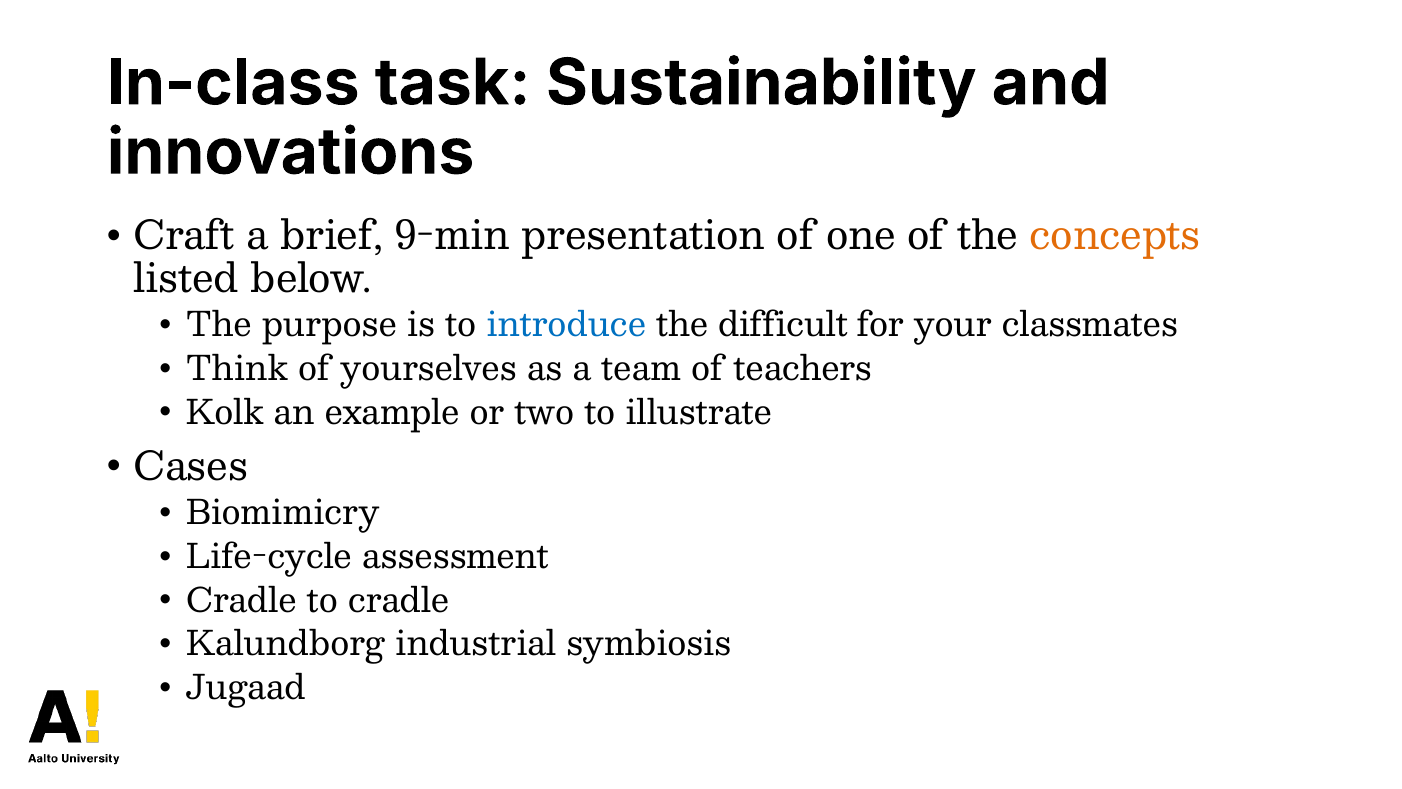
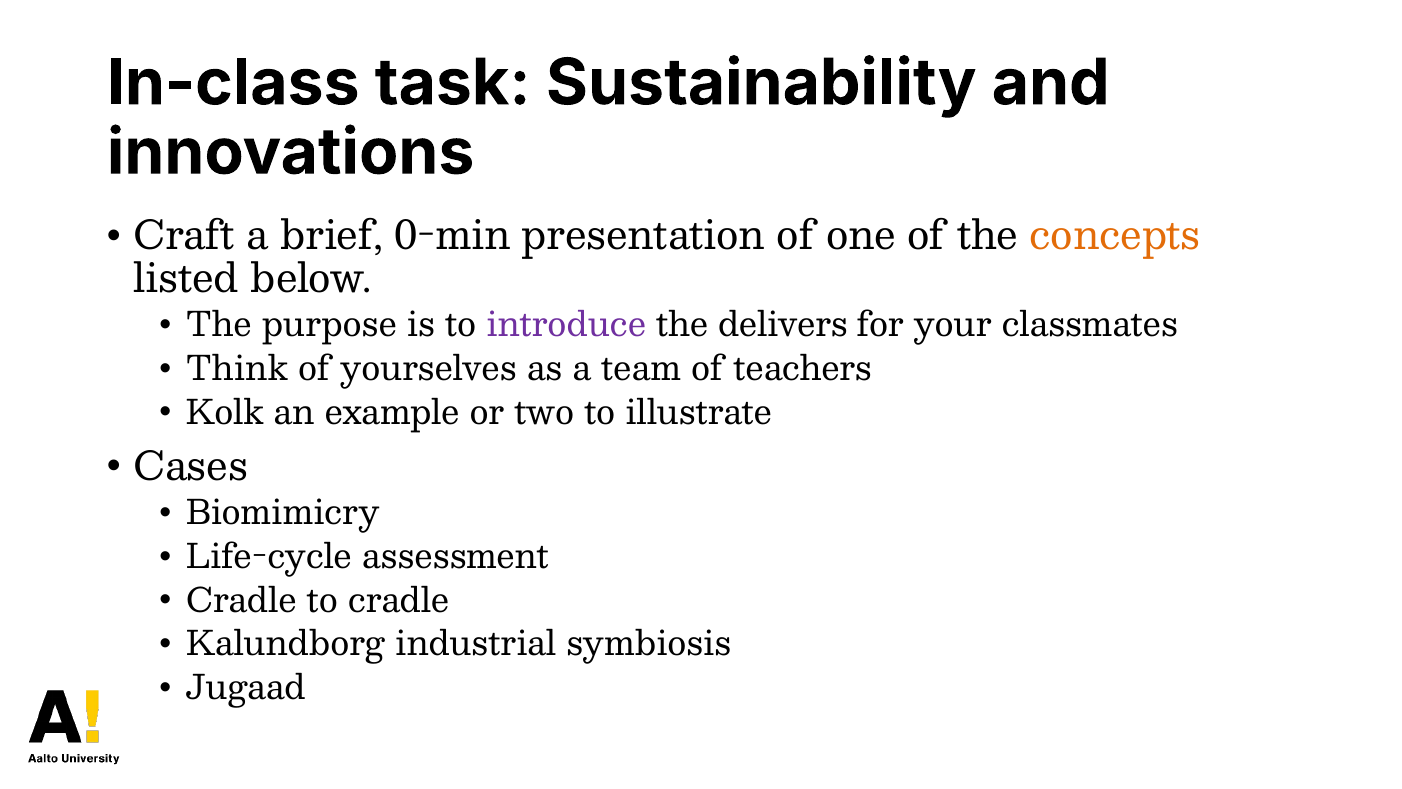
9-min: 9-min -> 0-min
introduce colour: blue -> purple
difficult: difficult -> delivers
